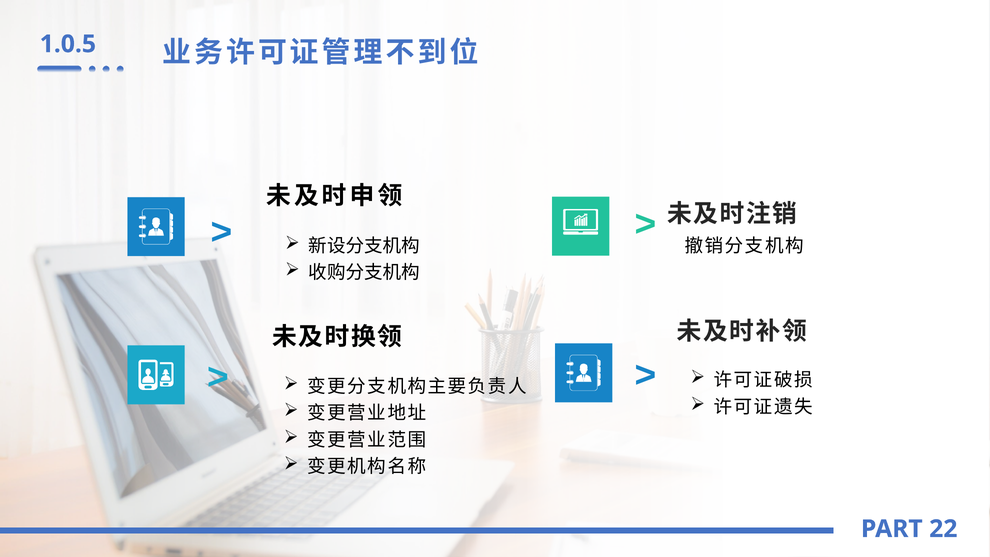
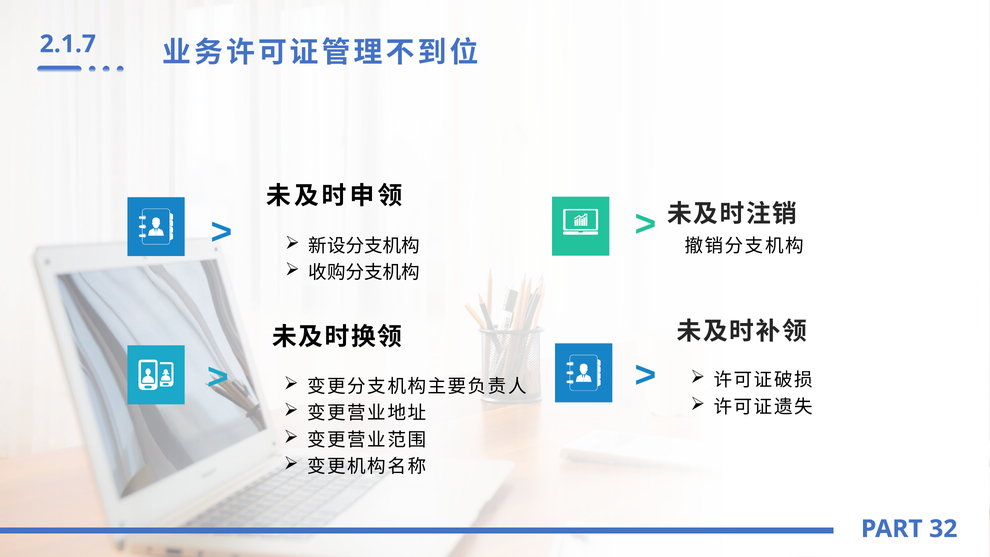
1.0.5: 1.0.5 -> 2.1.7
22: 22 -> 32
